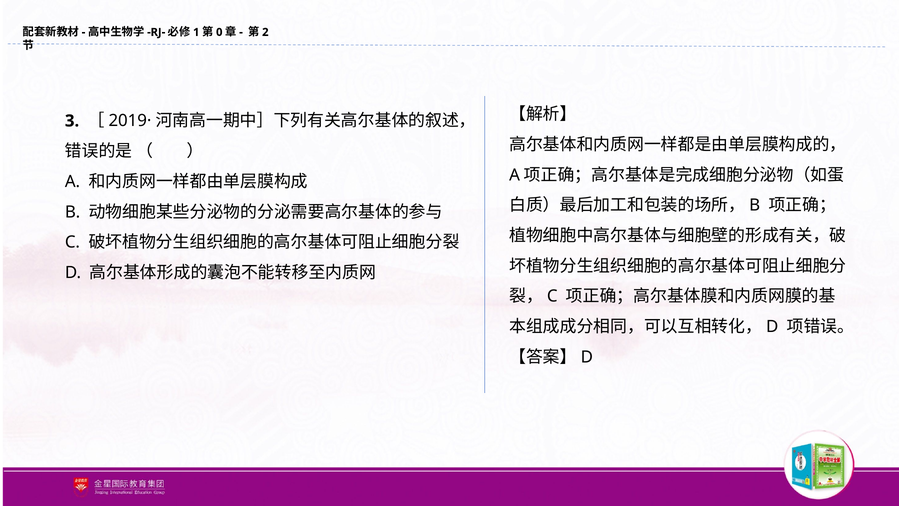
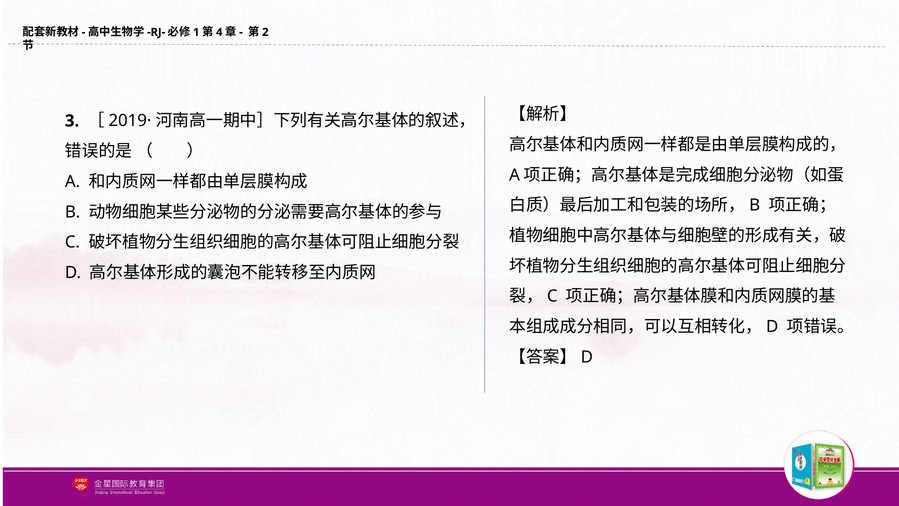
0: 0 -> 4
